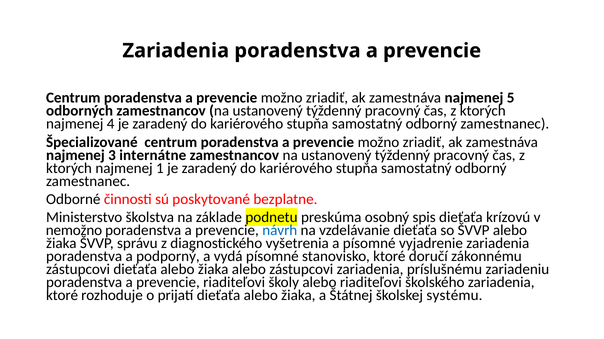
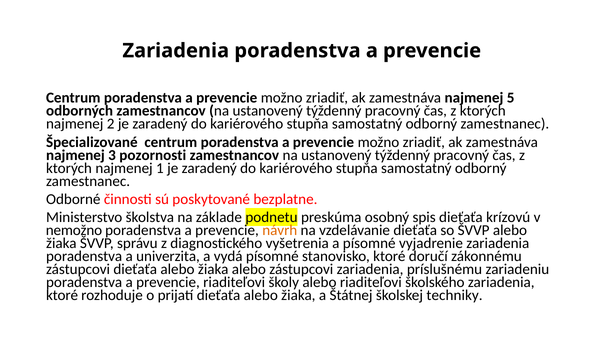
4: 4 -> 2
internátne: internátne -> pozornosti
návrh colour: blue -> orange
podporný: podporný -> univerzita
systému: systému -> techniky
